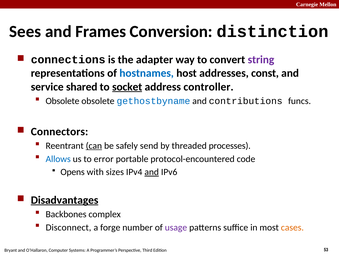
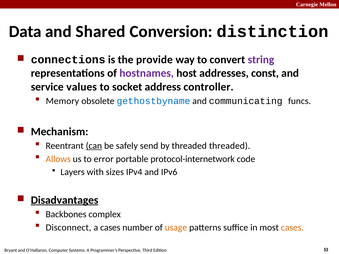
Sees: Sees -> Data
Frames: Frames -> Shared
adapter: adapter -> provide
hostnames colour: blue -> purple
shared: shared -> values
socket underline: present -> none
Obsolete at (62, 101): Obsolete -> Memory
contributions: contributions -> communicating
Connectors: Connectors -> Mechanism
threaded processes: processes -> threaded
Allows colour: blue -> orange
protocol-encountered: protocol-encountered -> protocol-internetwork
Opens: Opens -> Layers
and at (152, 172) underline: present -> none
a forge: forge -> cases
usage colour: purple -> orange
